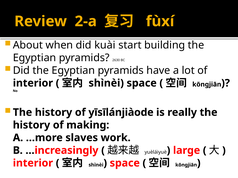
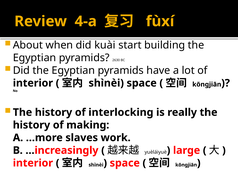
2-a: 2-a -> 4-a
yīsīlánjiàode: yīsīlánjiàode -> interlocking
